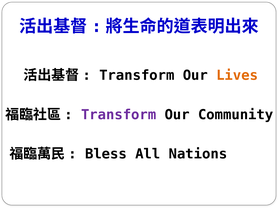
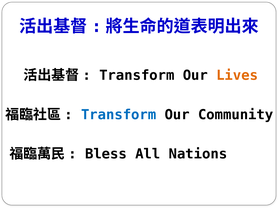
Transform at (119, 115) colour: purple -> blue
